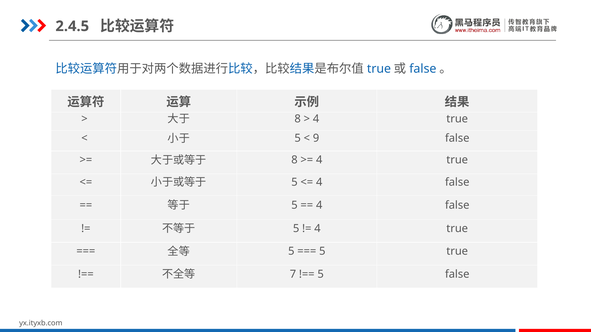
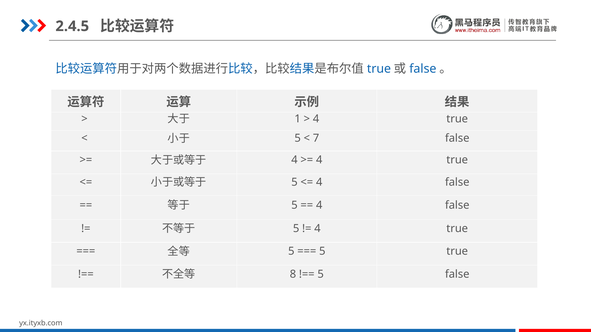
8 at (298, 119): 8 -> 1
9: 9 -> 7
8 at (294, 160): 8 -> 4
7: 7 -> 8
